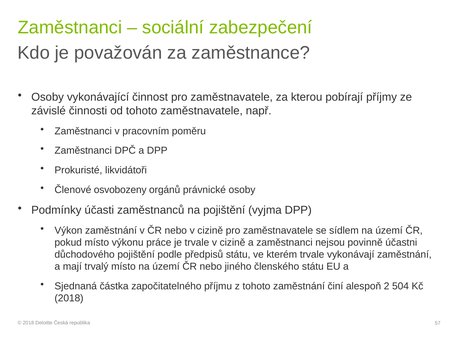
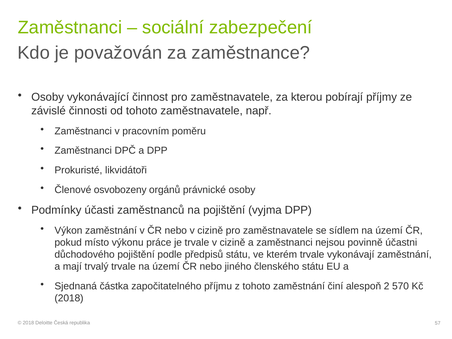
trvalý místo: místo -> trvale
504: 504 -> 570
